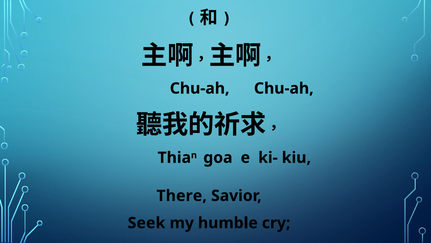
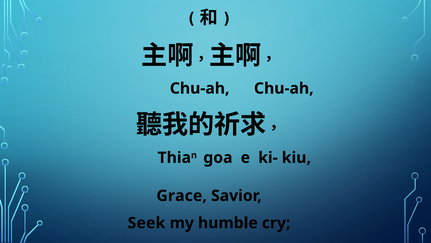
There: There -> Grace
